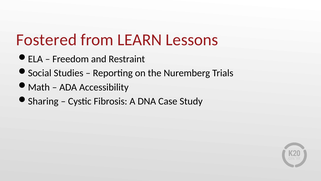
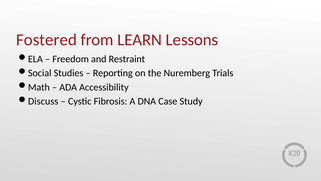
Sharing: Sharing -> Discuss
